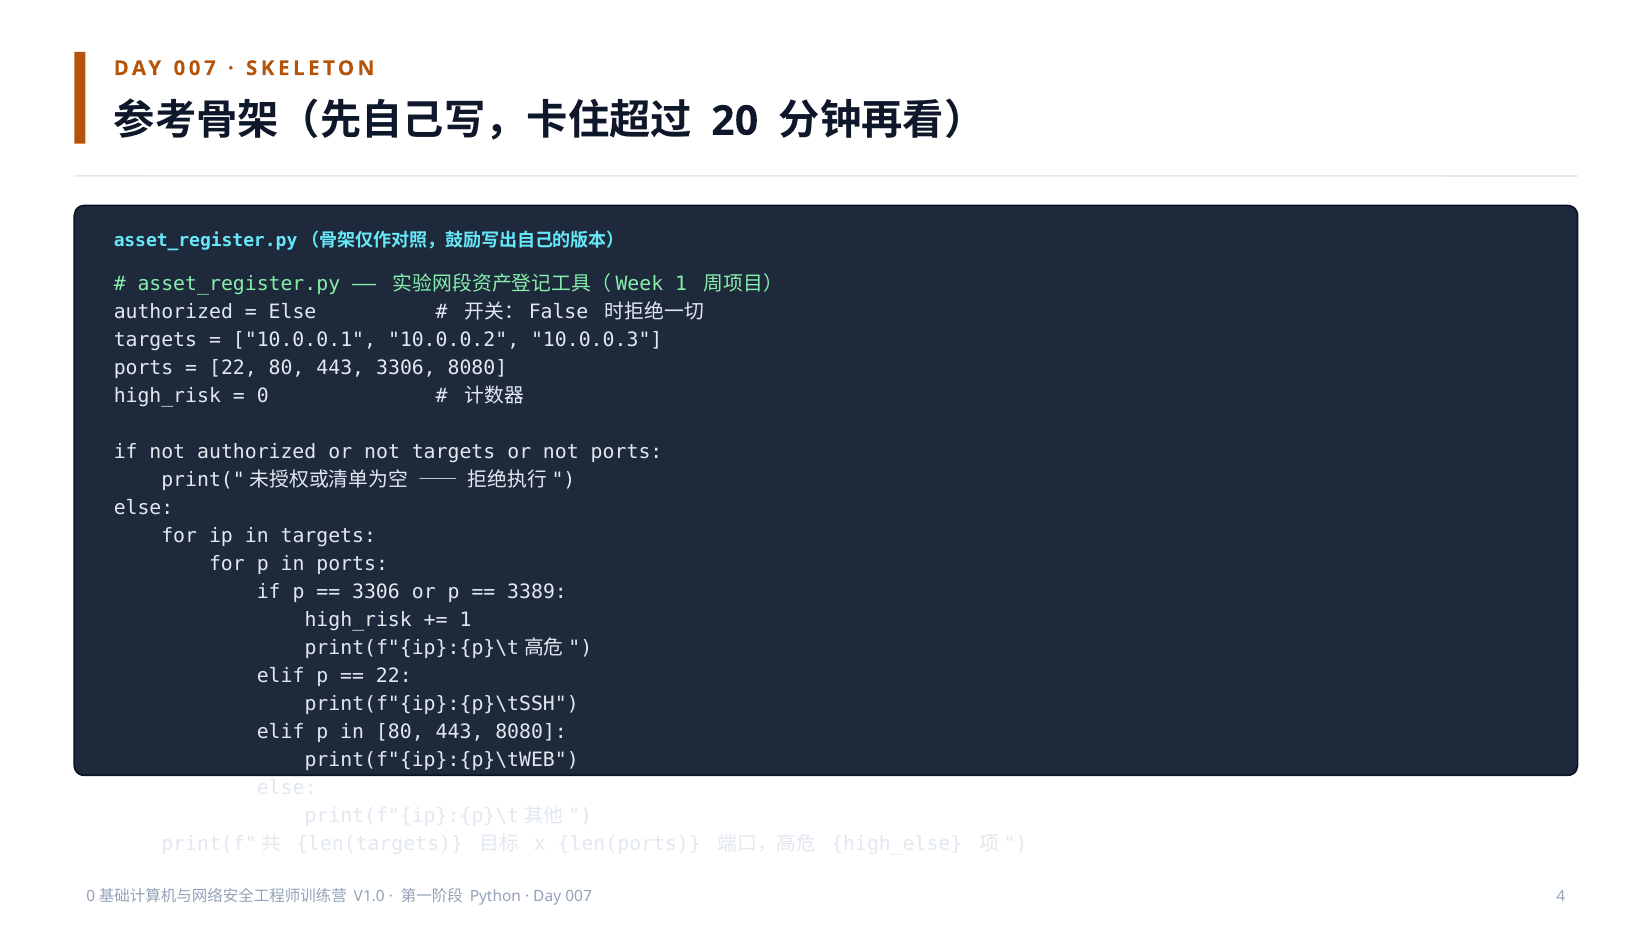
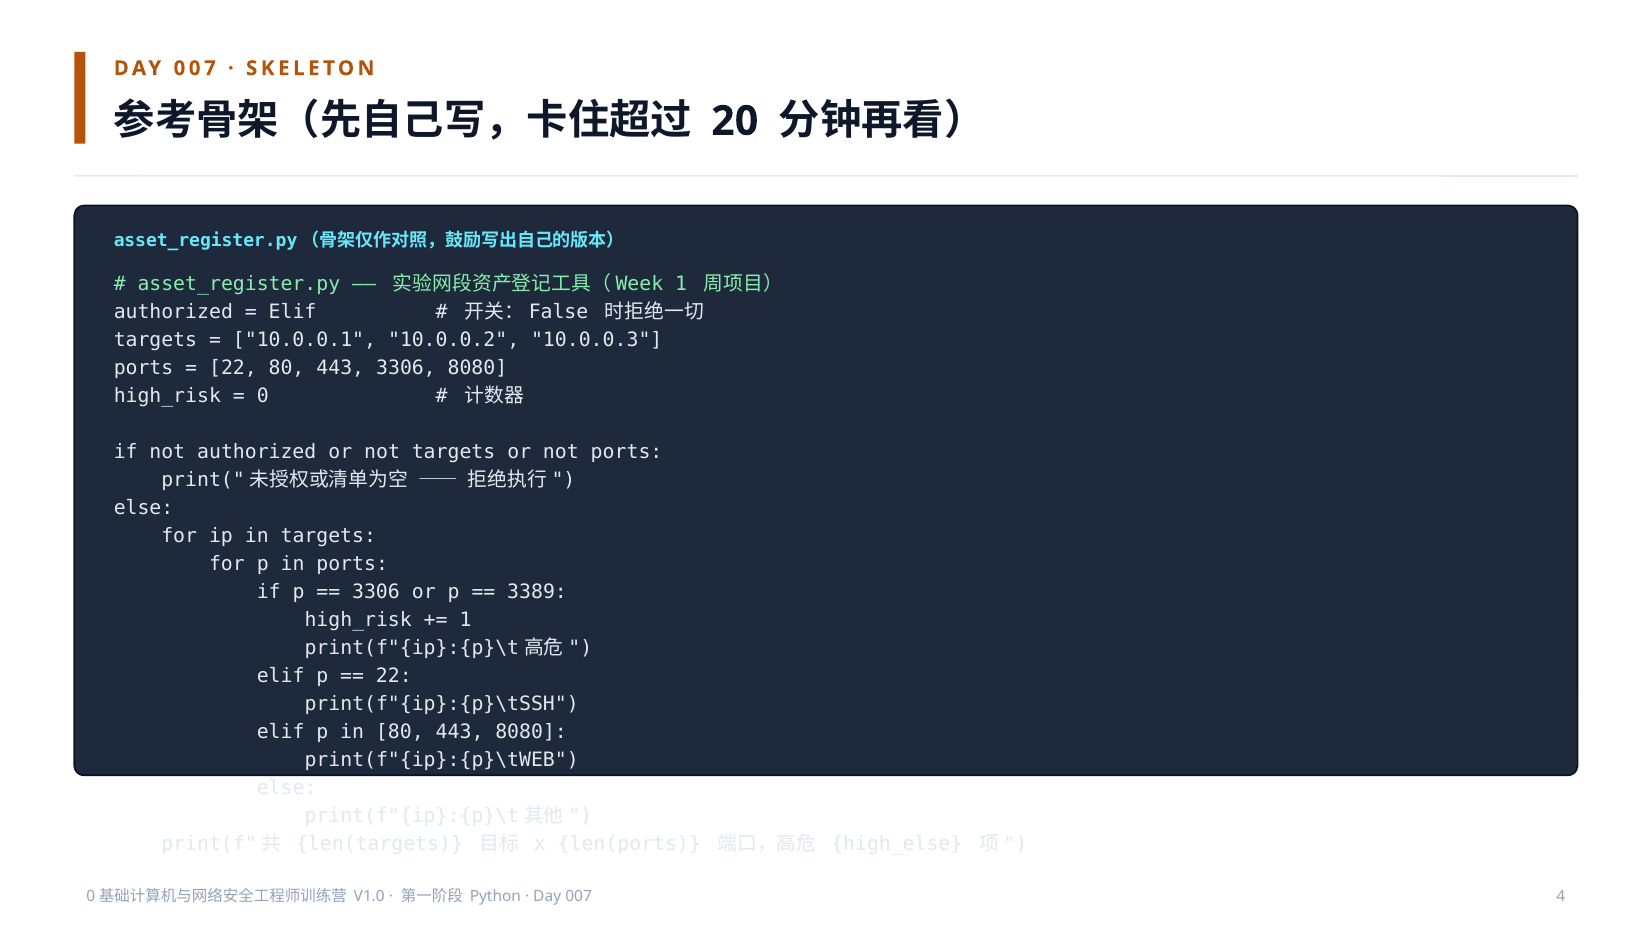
Else at (293, 312): Else -> Elif
